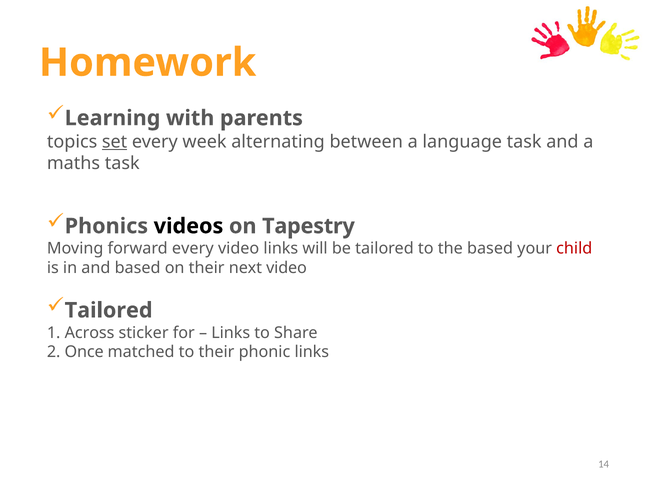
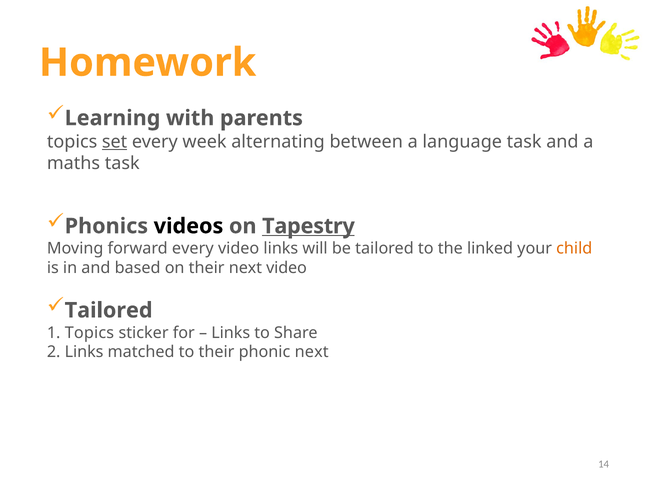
Tapestry underline: none -> present
the based: based -> linked
child colour: red -> orange
1 Across: Across -> Topics
2 Once: Once -> Links
phonic links: links -> next
